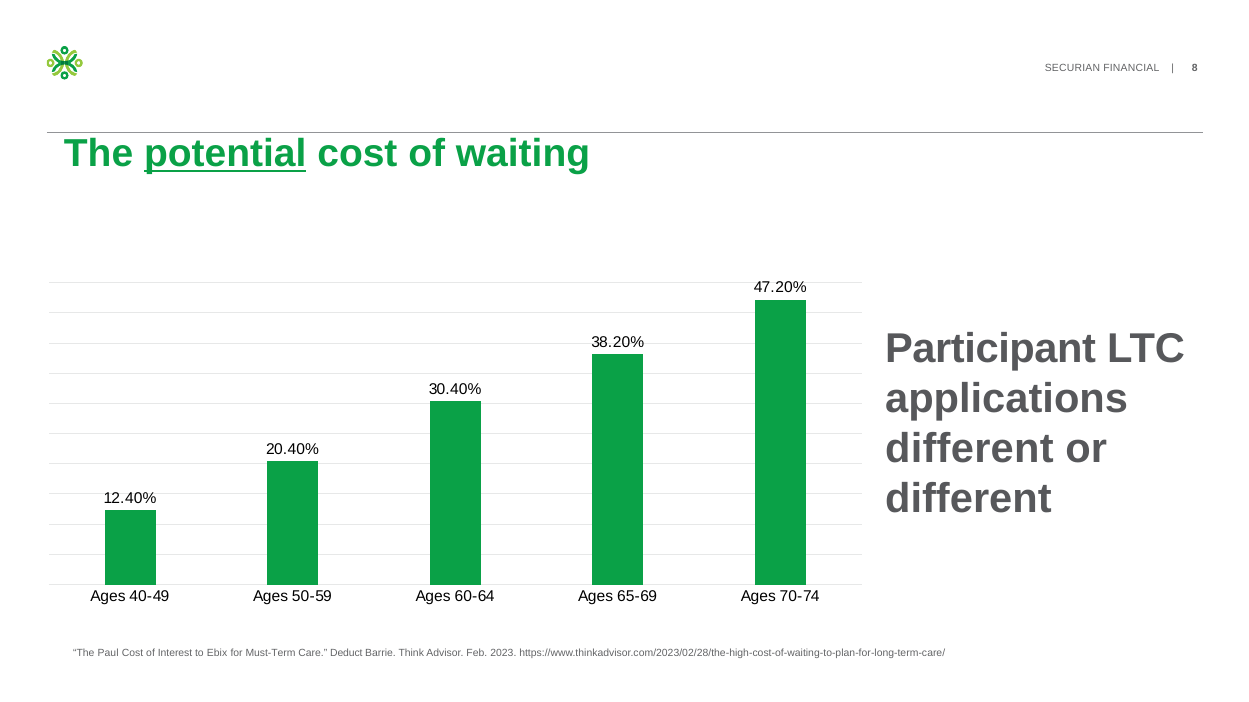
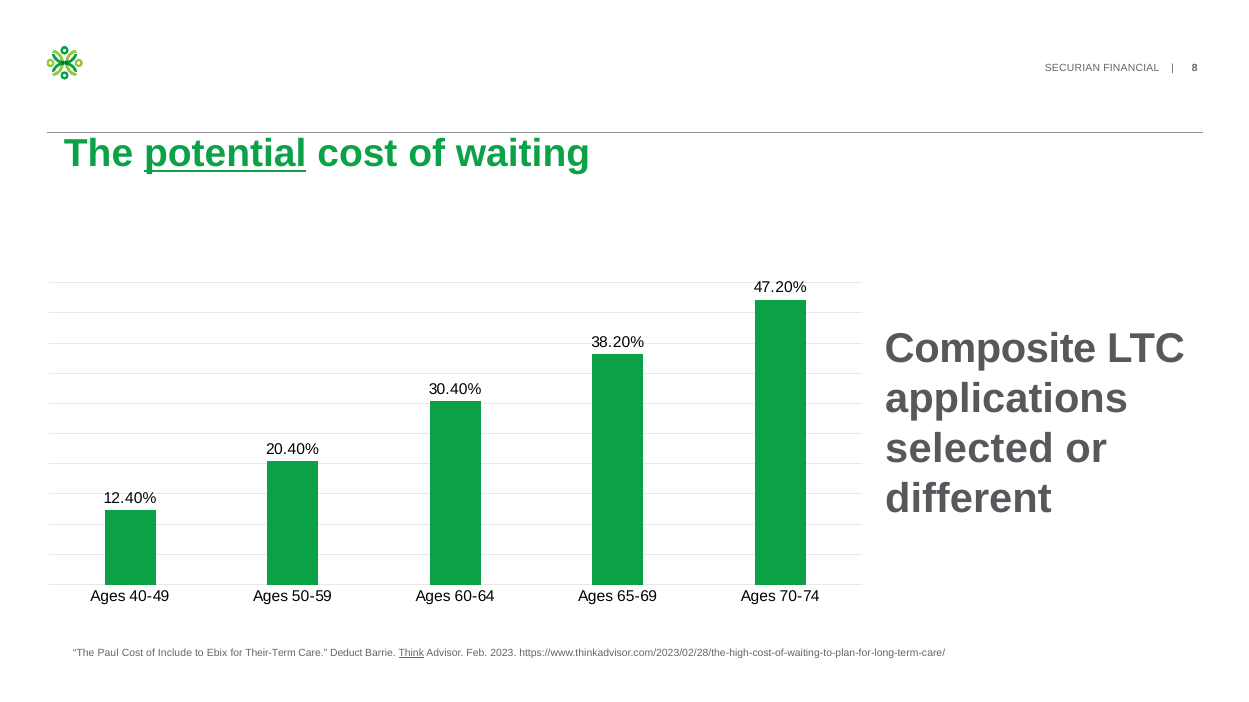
Participant: Participant -> Composite
different at (969, 449): different -> selected
Interest: Interest -> Include
Must-Term: Must-Term -> Their-Term
Think underline: none -> present
